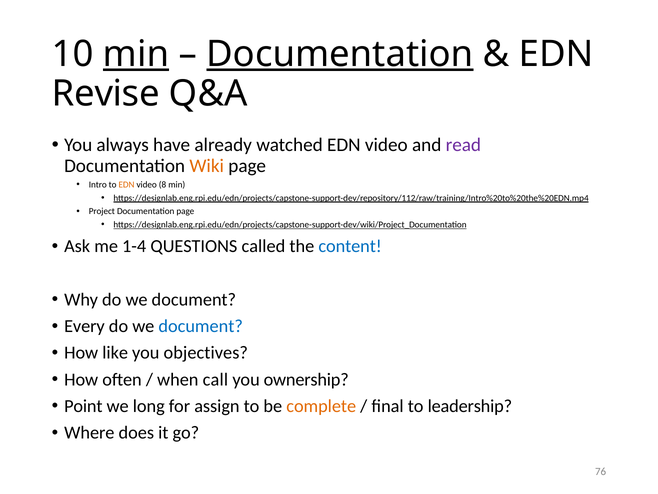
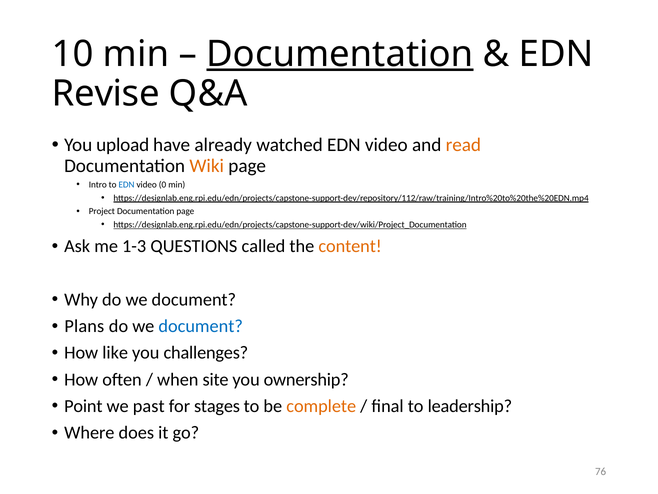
min at (136, 54) underline: present -> none
always: always -> upload
read colour: purple -> orange
EDN at (126, 184) colour: orange -> blue
8: 8 -> 0
1-4: 1-4 -> 1-3
content colour: blue -> orange
Every: Every -> Plans
objectives: objectives -> challenges
call: call -> site
long: long -> past
assign: assign -> stages
